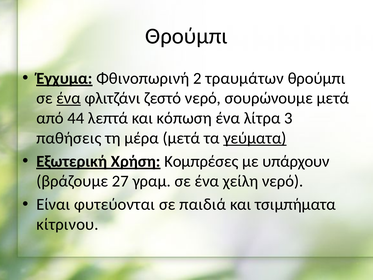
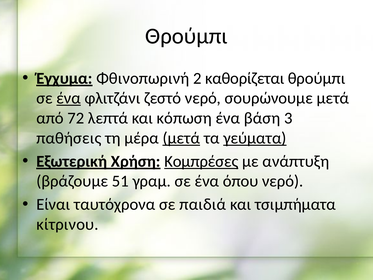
τραυμάτων: τραυμάτων -> καθορίζεται
44: 44 -> 72
λίτρα: λίτρα -> βάση
μετά at (181, 138) underline: none -> present
Κομπρέσες underline: none -> present
υπάρχουν: υπάρχουν -> ανάπτυξη
27: 27 -> 51
χείλη: χείλη -> όπου
φυτεύονται: φυτεύονται -> ταυτόχρονα
